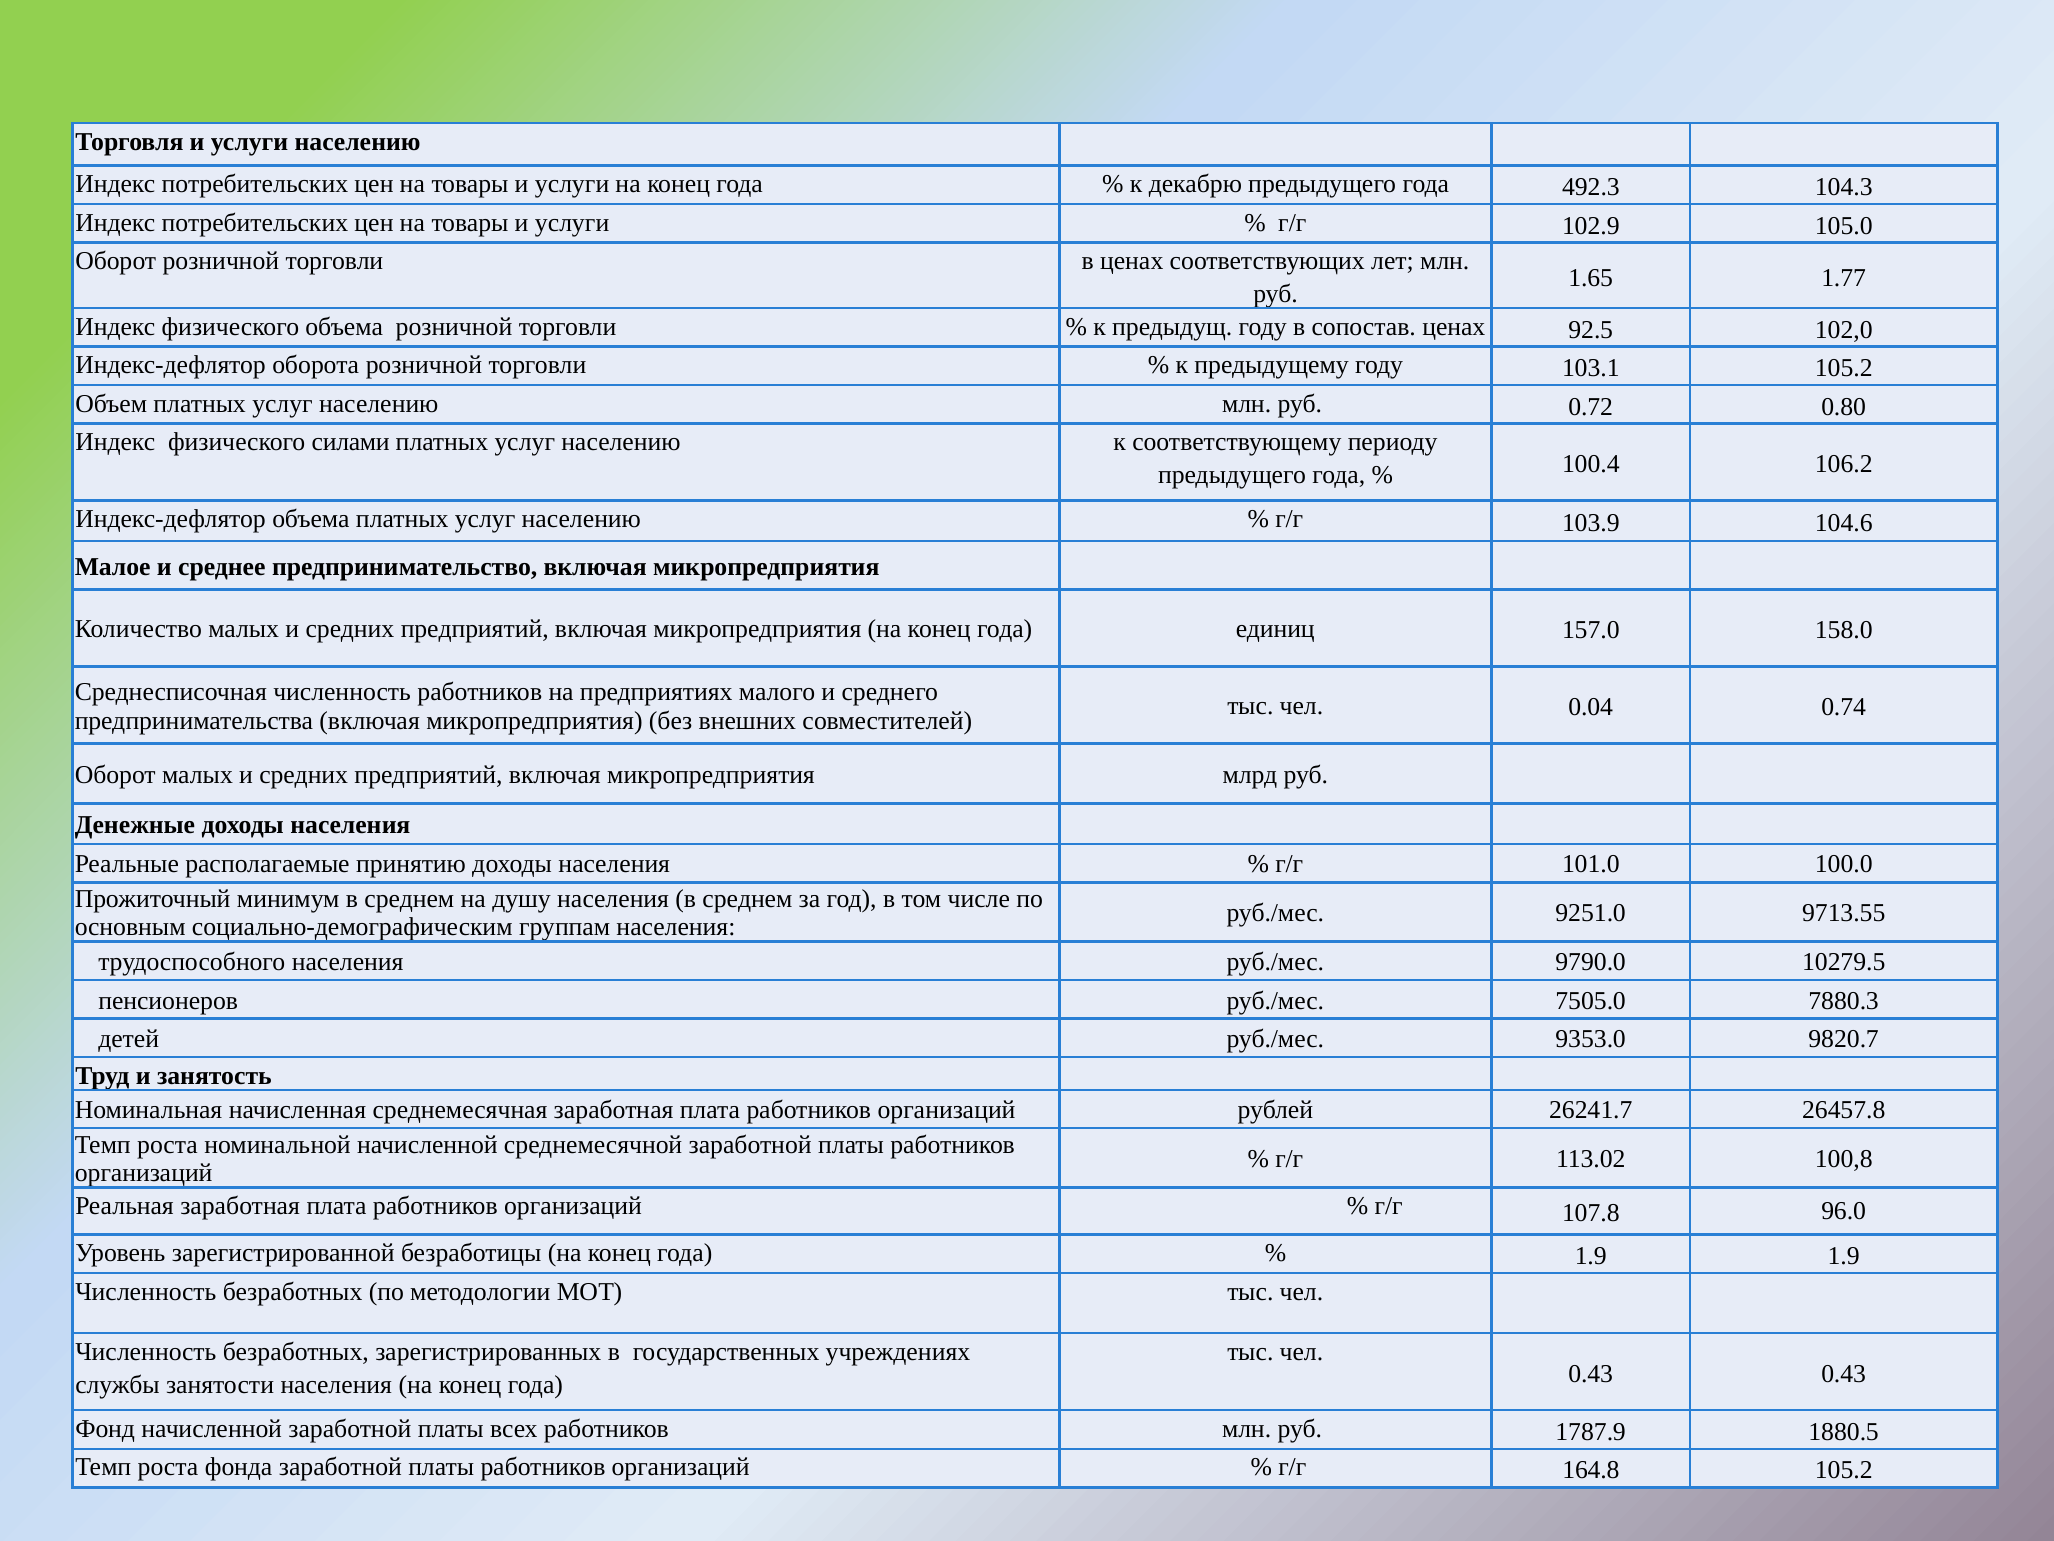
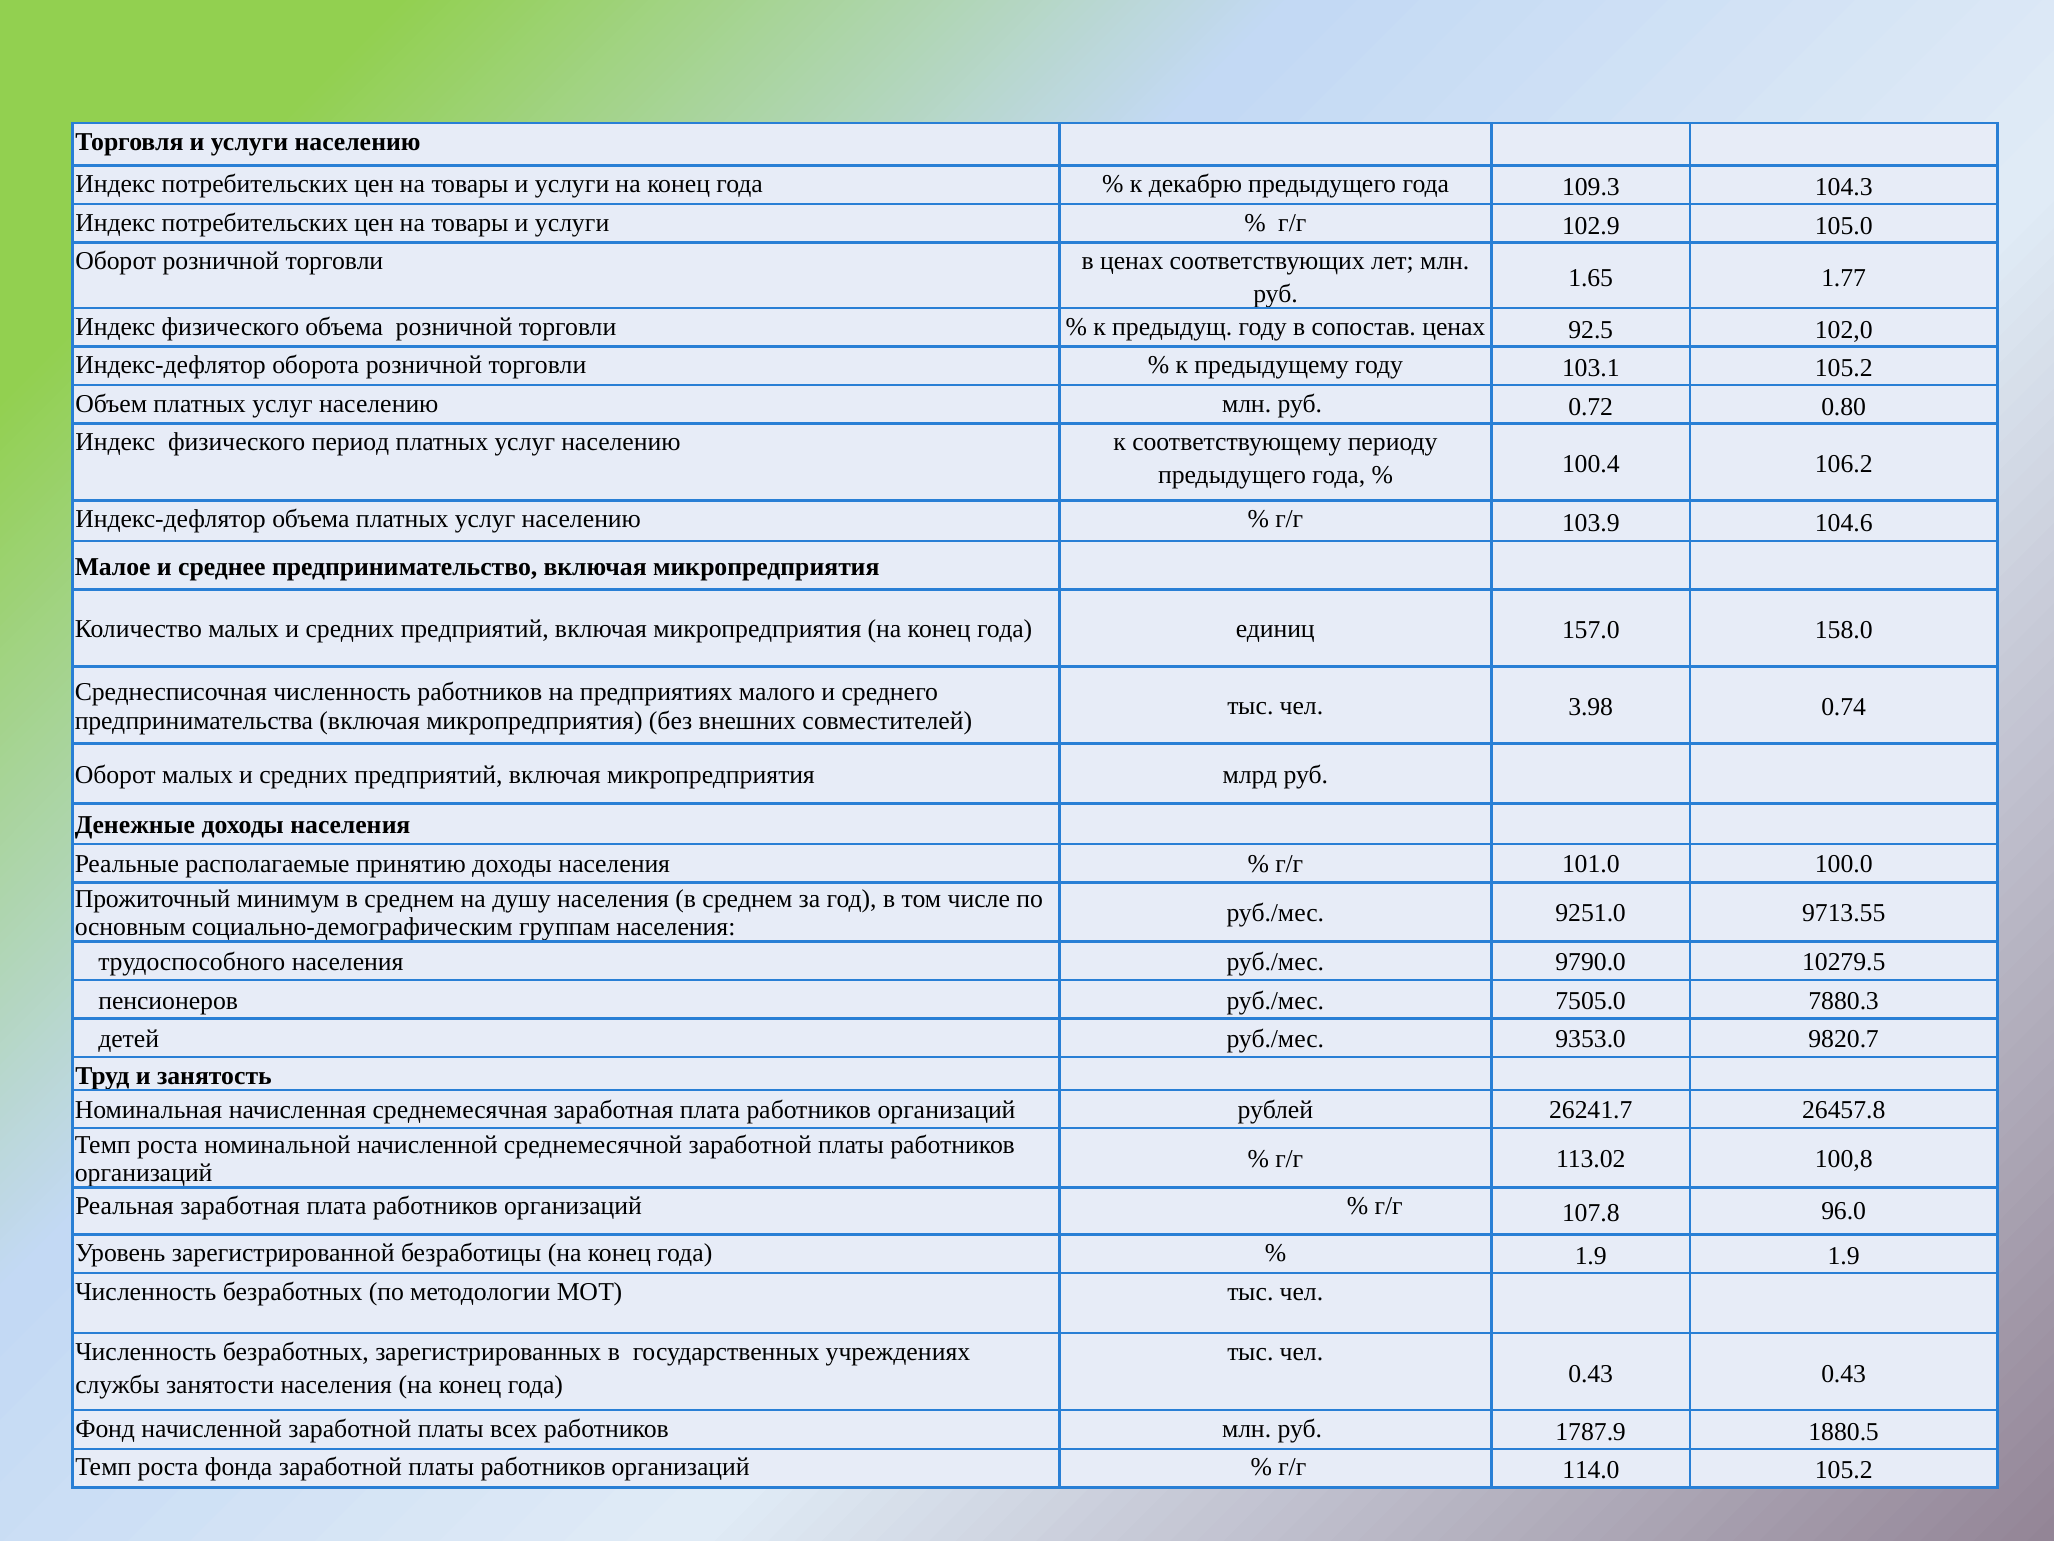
492.3: 492.3 -> 109.3
силами: силами -> период
0.04: 0.04 -> 3.98
164.8: 164.8 -> 114.0
